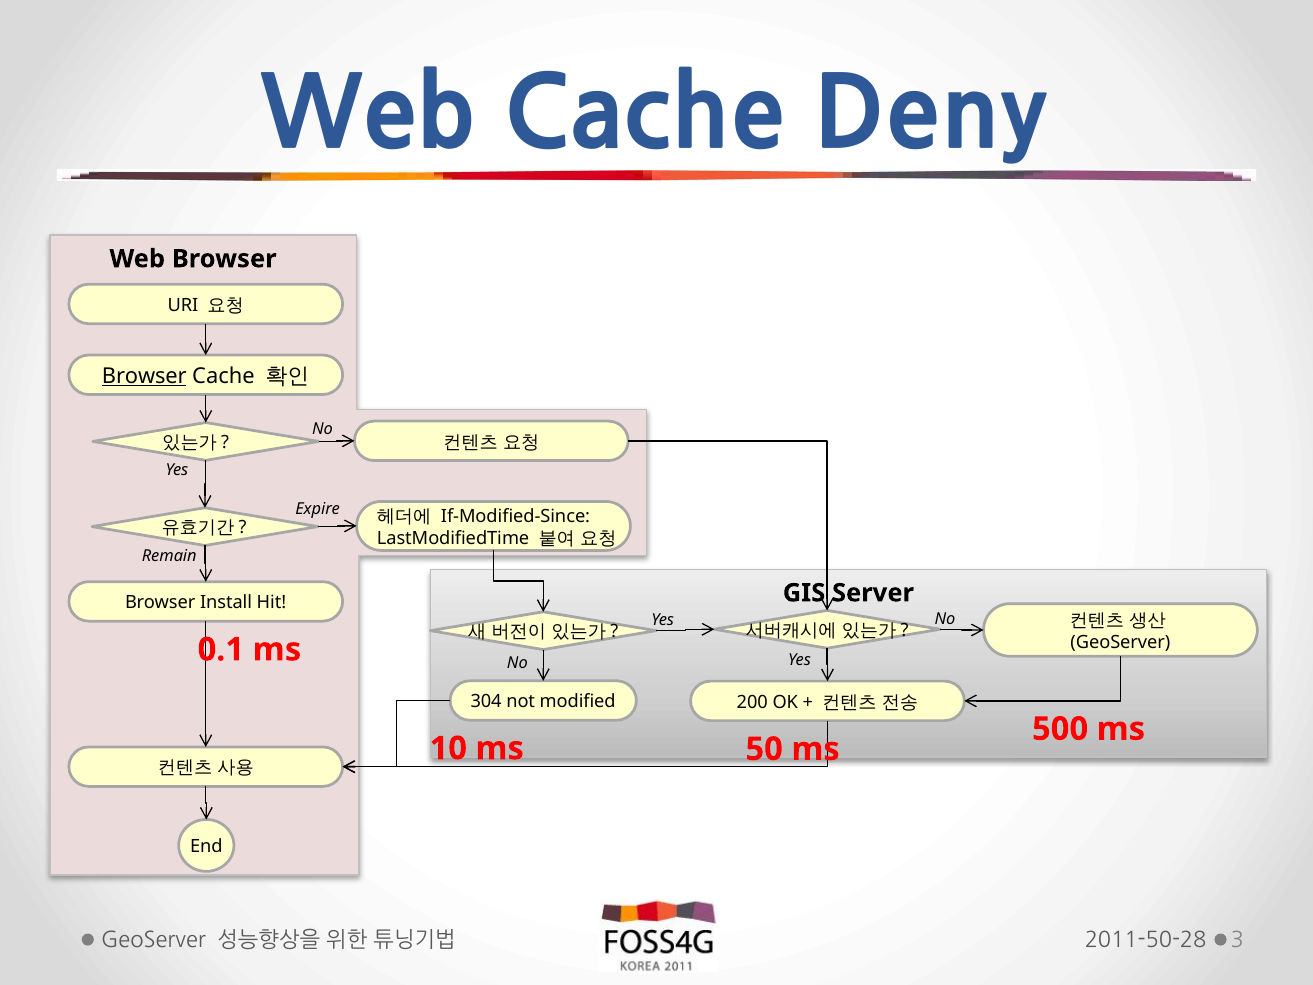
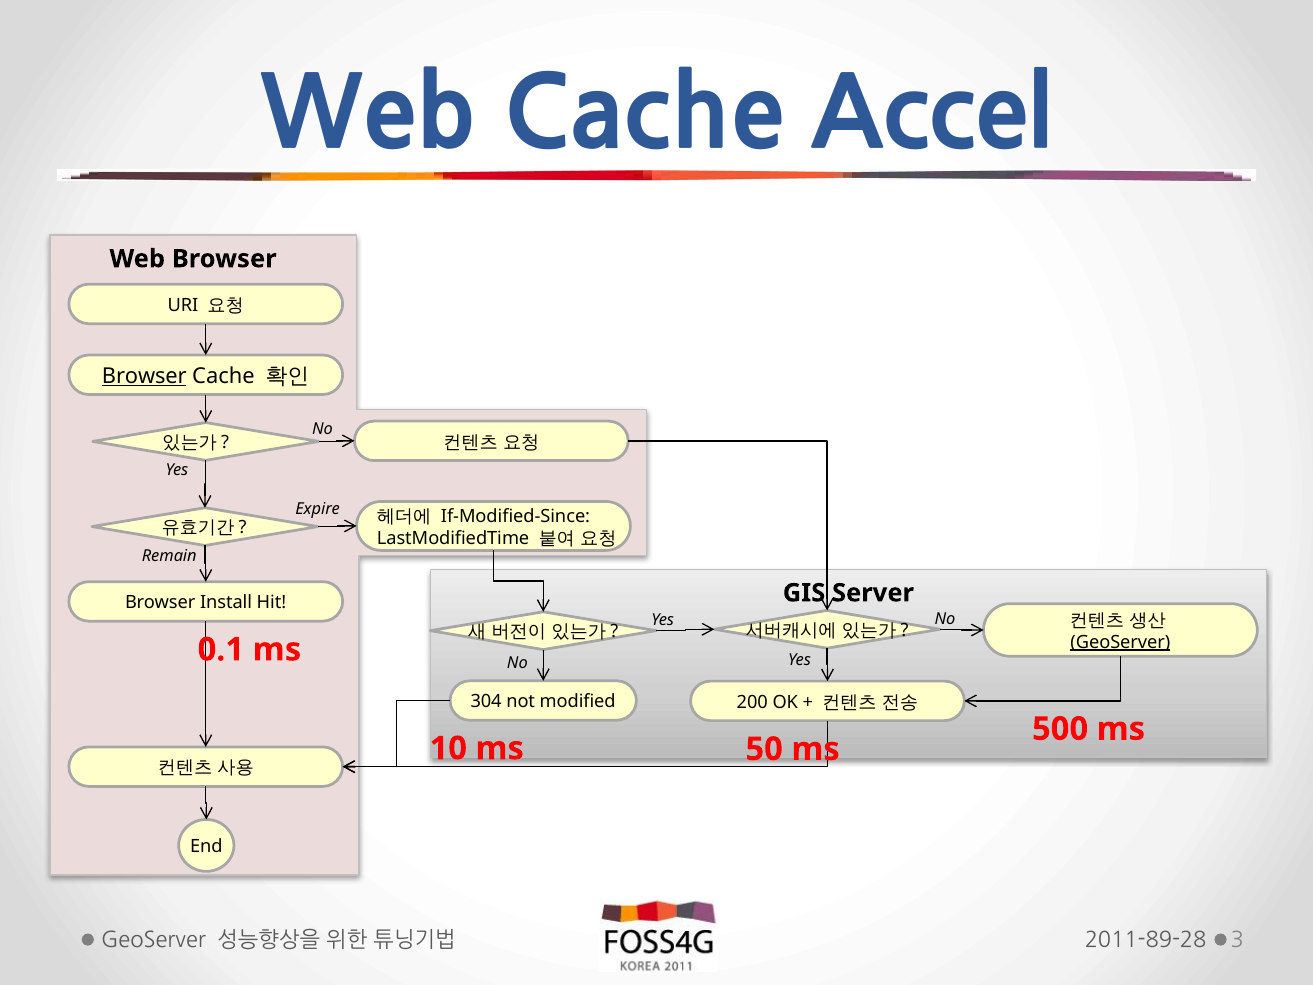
Deny: Deny -> Accel
GeoServer at (1120, 642) underline: none -> present
2011-50-28: 2011-50-28 -> 2011-89-28
